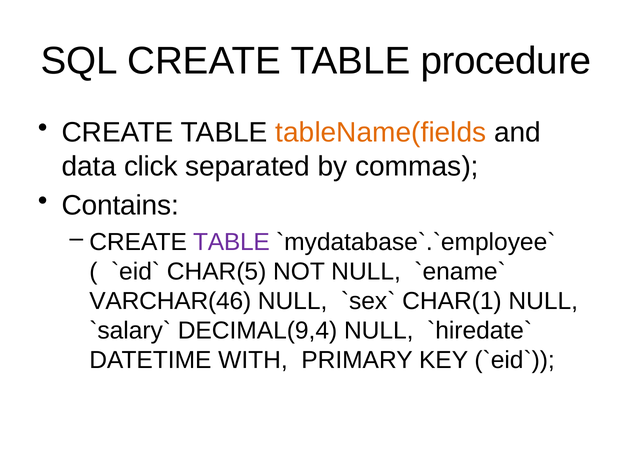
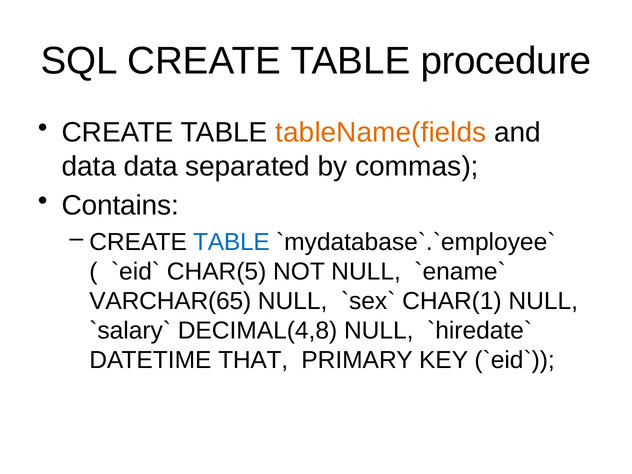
data click: click -> data
TABLE at (231, 242) colour: purple -> blue
VARCHAR(46: VARCHAR(46 -> VARCHAR(65
DECIMAL(9,4: DECIMAL(9,4 -> DECIMAL(4,8
WITH: WITH -> THAT
